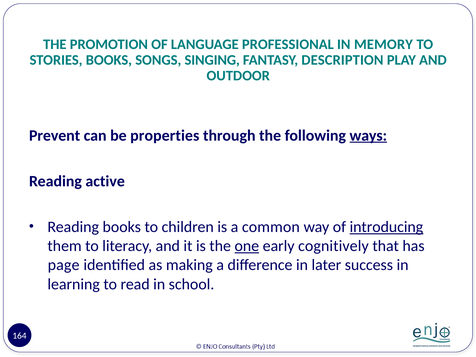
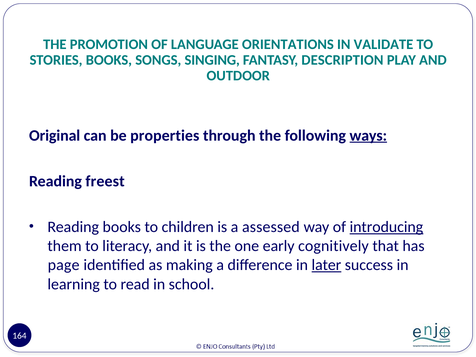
PROFESSIONAL: PROFESSIONAL -> ORIENTATIONS
MEMORY: MEMORY -> VALIDATE
Prevent: Prevent -> Original
active: active -> freest
common: common -> assessed
one underline: present -> none
later underline: none -> present
